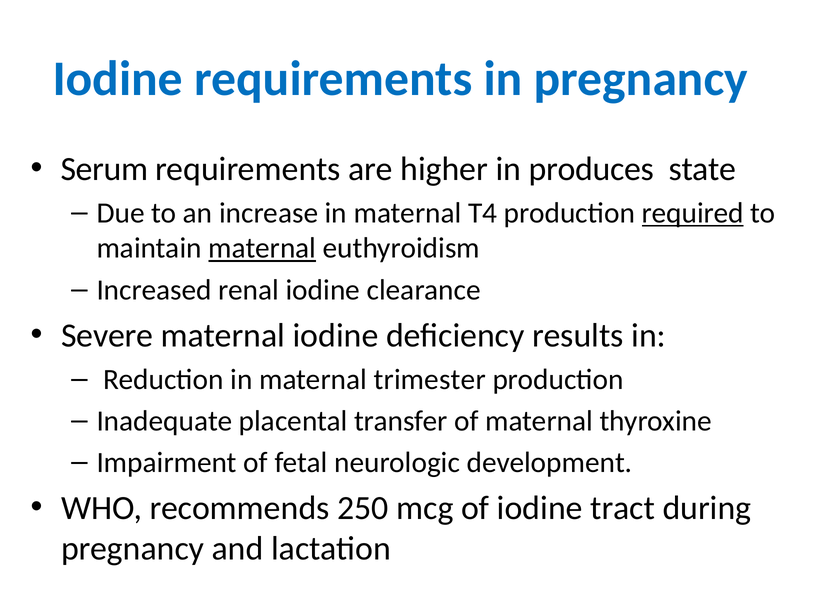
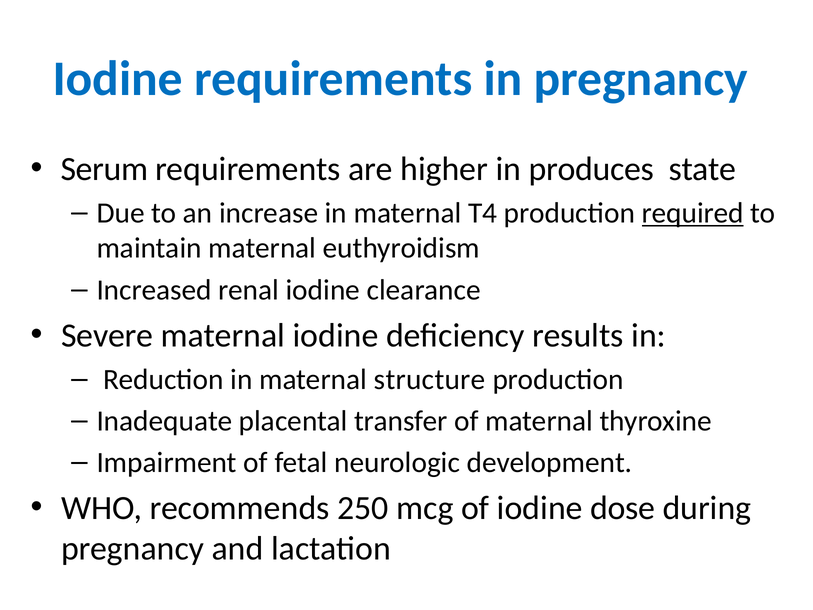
maternal at (262, 248) underline: present -> none
trimester: trimester -> structure
tract: tract -> dose
